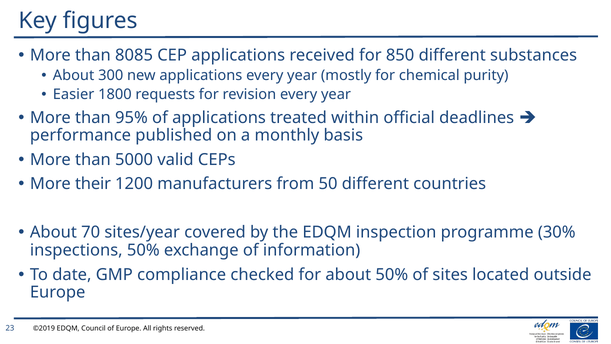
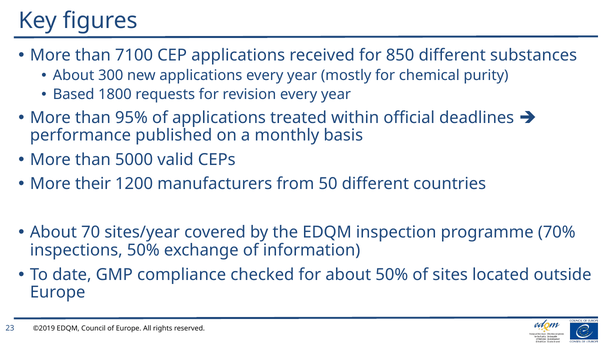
8085: 8085 -> 7100
Easier: Easier -> Based
30%: 30% -> 70%
